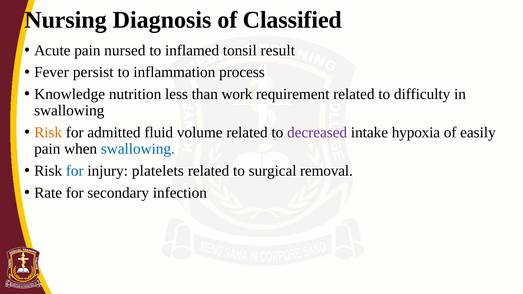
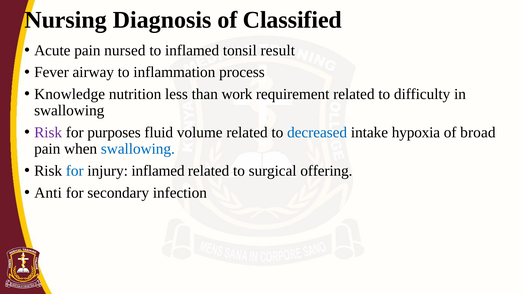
persist: persist -> airway
Risk at (48, 133) colour: orange -> purple
admitted: admitted -> purposes
decreased colour: purple -> blue
easily: easily -> broad
injury platelets: platelets -> inflamed
removal: removal -> offering
Rate: Rate -> Anti
